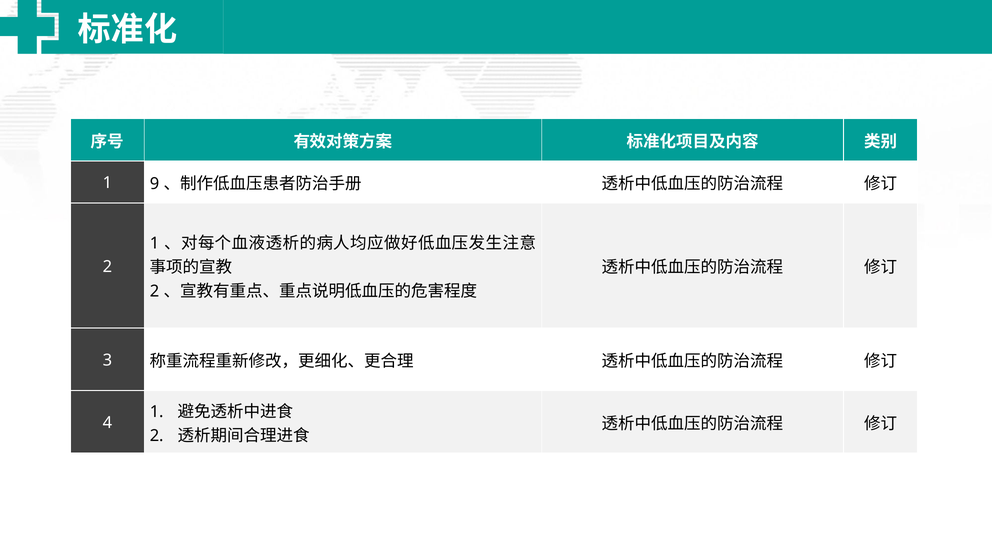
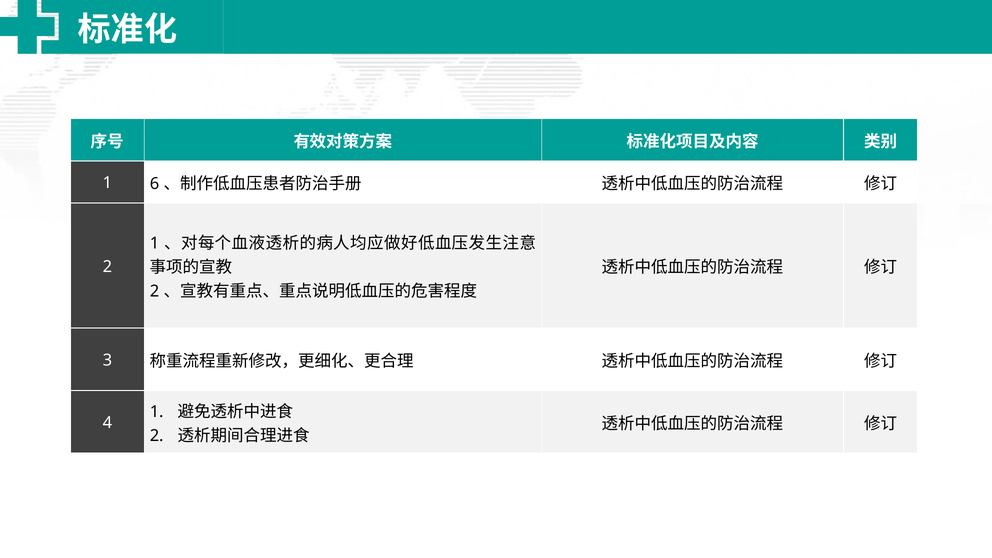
9: 9 -> 6
